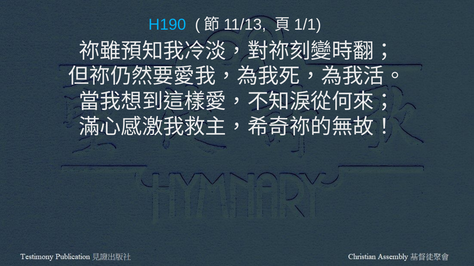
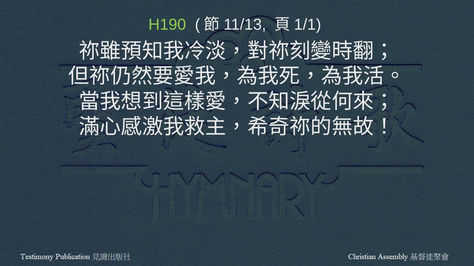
H190 colour: light blue -> light green
